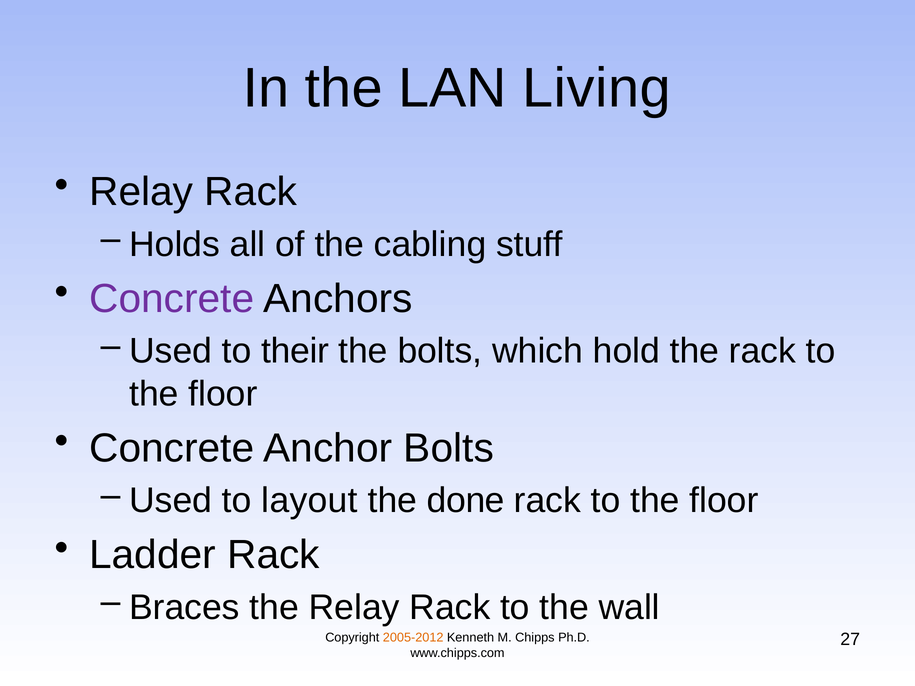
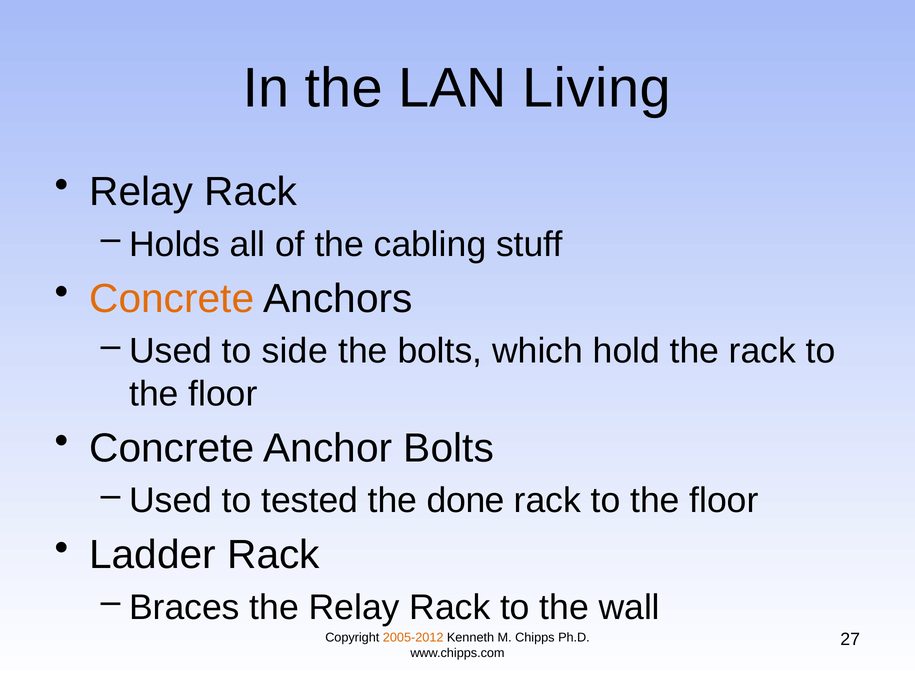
Concrete at (172, 299) colour: purple -> orange
their: their -> side
layout: layout -> tested
